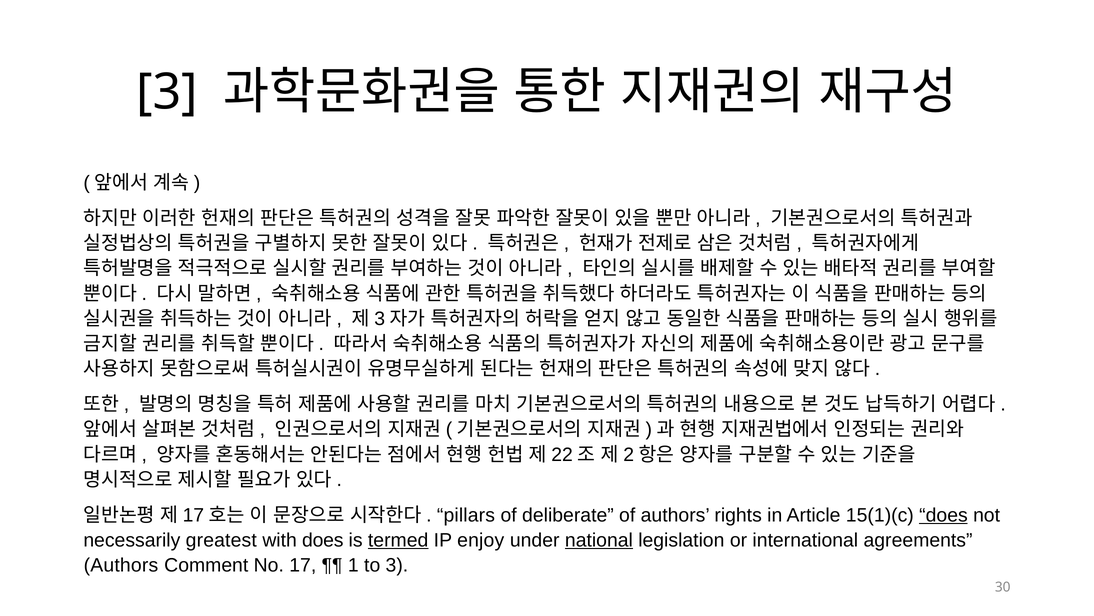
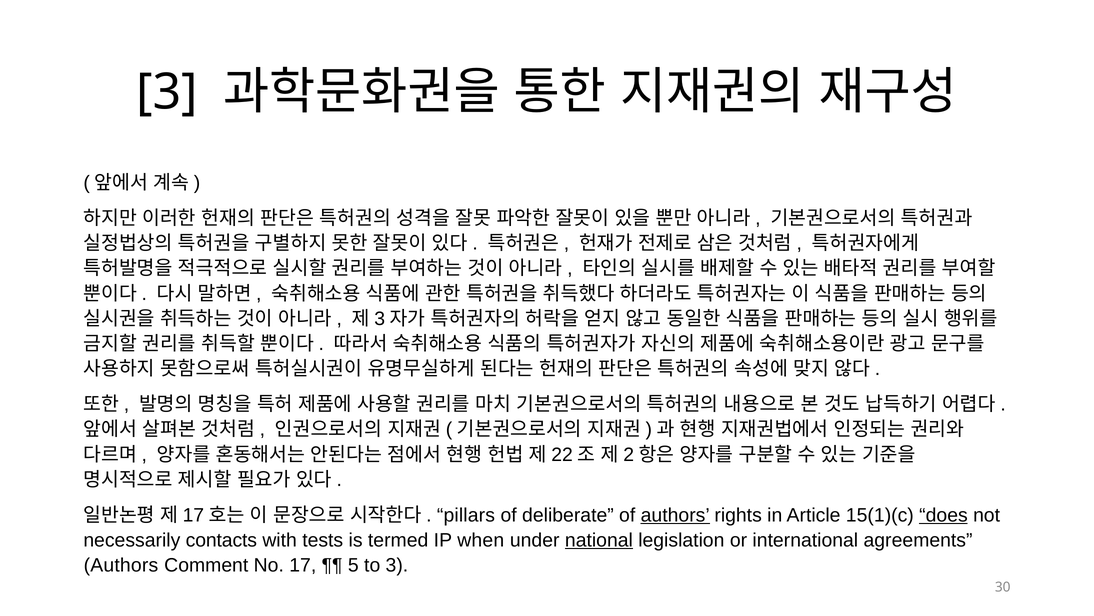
authors at (675, 515) underline: none -> present
greatest: greatest -> contacts
with does: does -> tests
termed underline: present -> none
enjoy: enjoy -> when
1: 1 -> 5
